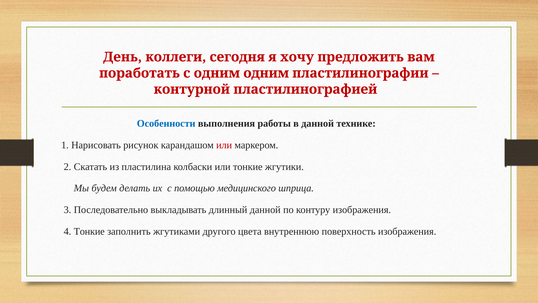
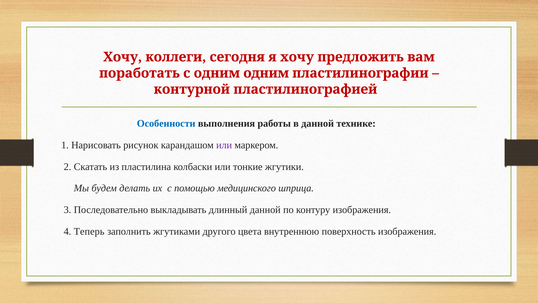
День at (123, 57): День -> Хочу
или at (224, 145) colour: red -> purple
4 Тонкие: Тонкие -> Теперь
